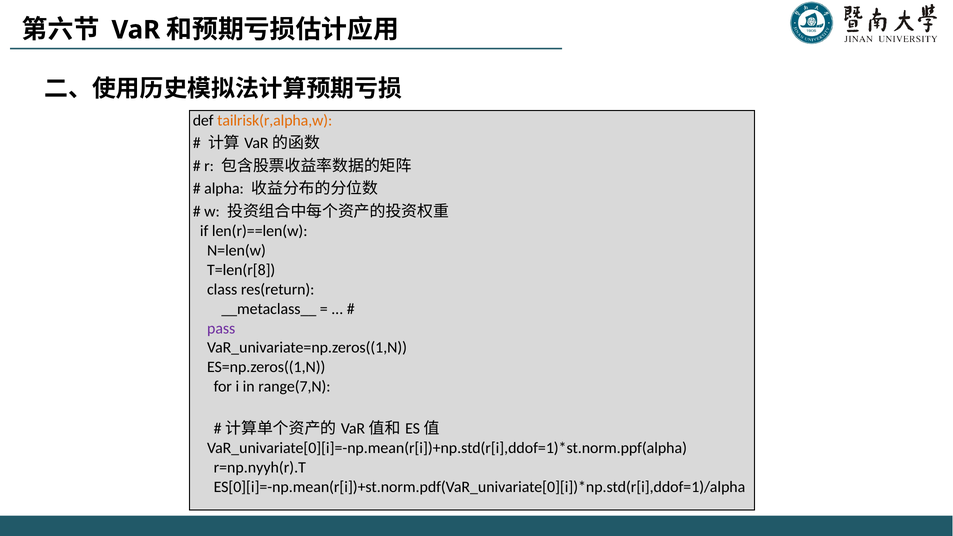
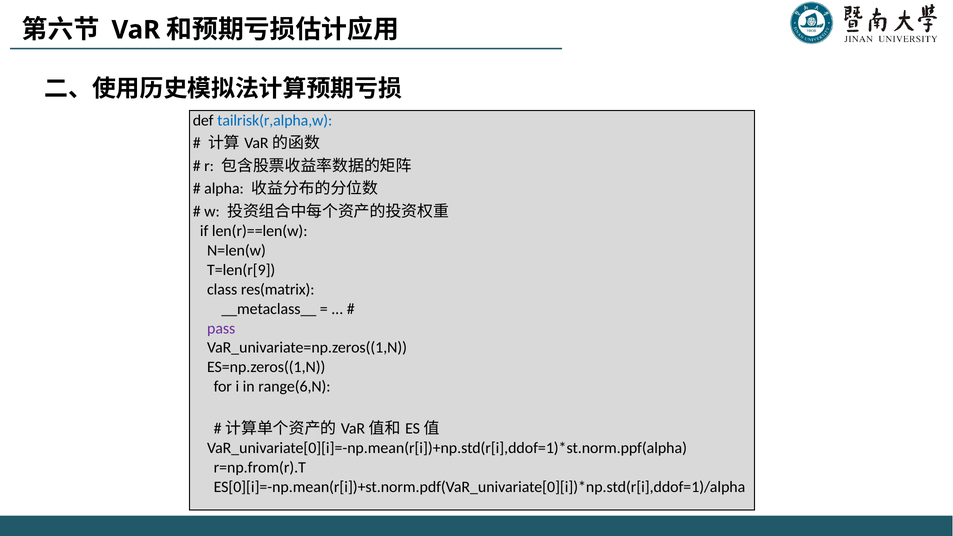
tailrisk(r,alpha,w colour: orange -> blue
T=len(r[8: T=len(r[8 -> T=len(r[9
res(return: res(return -> res(matrix
range(7,N: range(7,N -> range(6,N
r=np.nyyh(r).T: r=np.nyyh(r).T -> r=np.from(r).T
